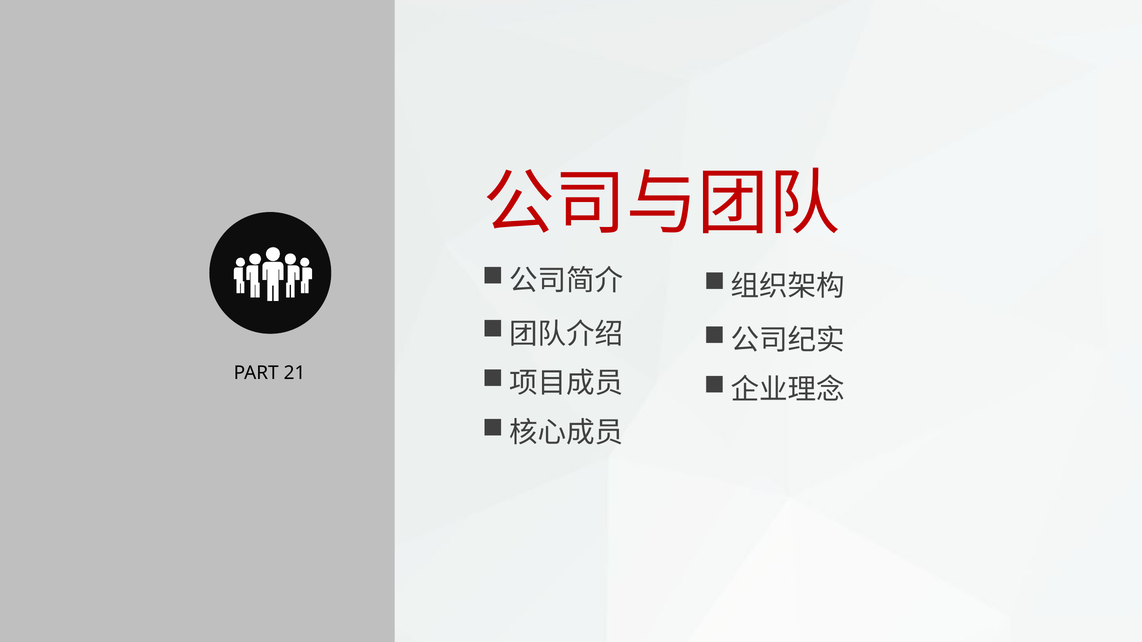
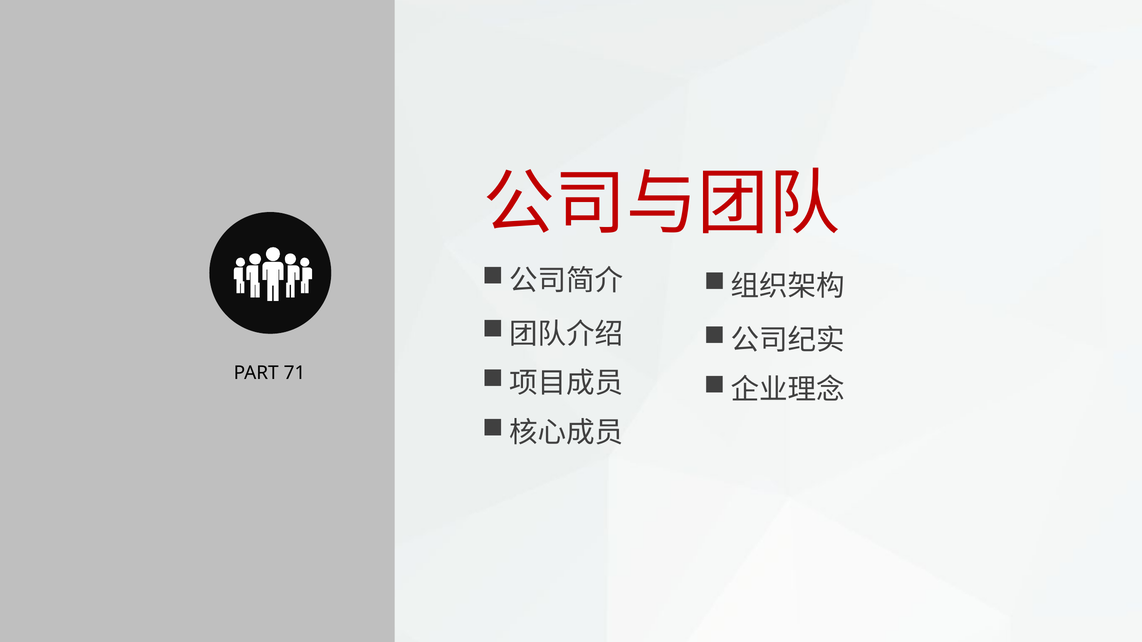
21: 21 -> 71
